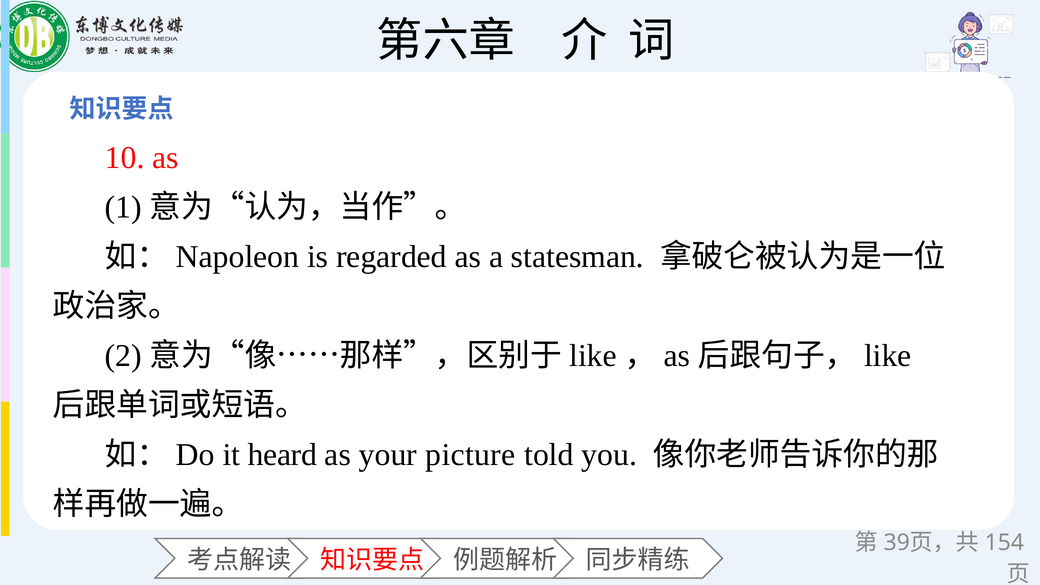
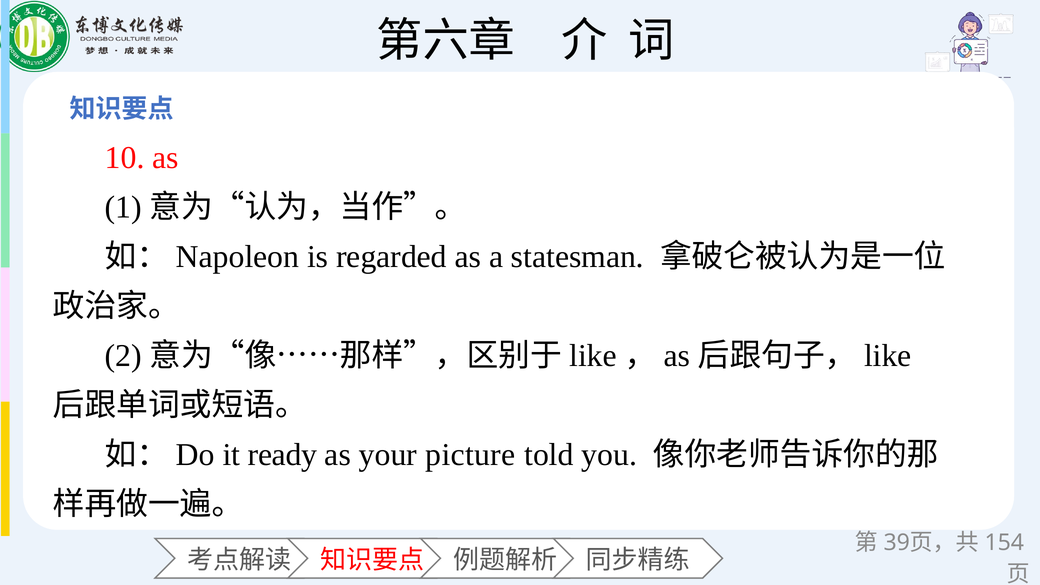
heard: heard -> ready
